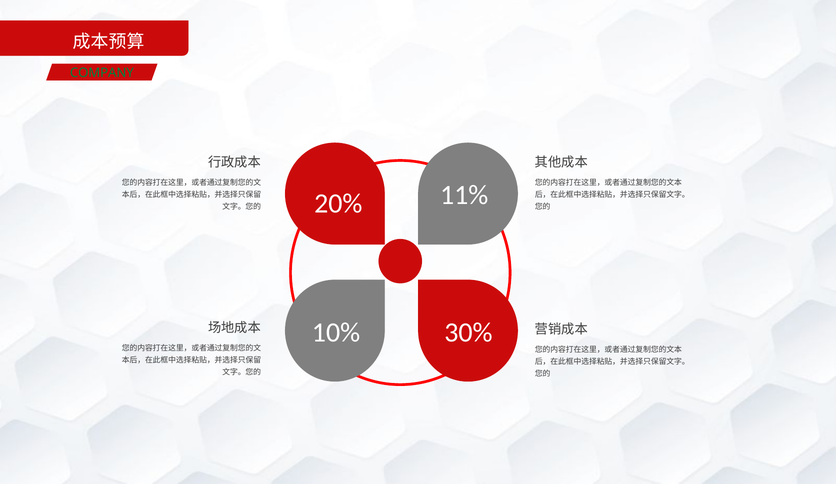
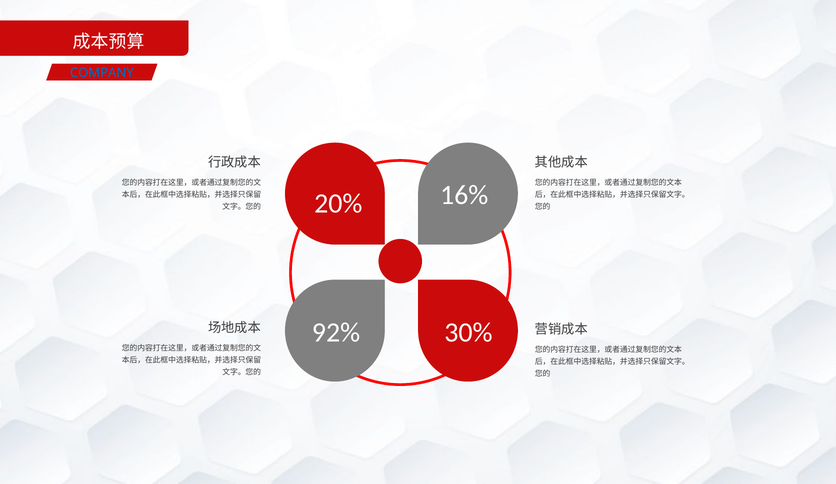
COMPANY colour: green -> blue
11%: 11% -> 16%
10%: 10% -> 92%
